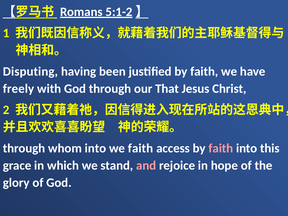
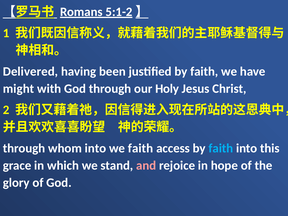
Disputing: Disputing -> Delivered
freely: freely -> might
That: That -> Holy
faith at (221, 148) colour: pink -> light blue
